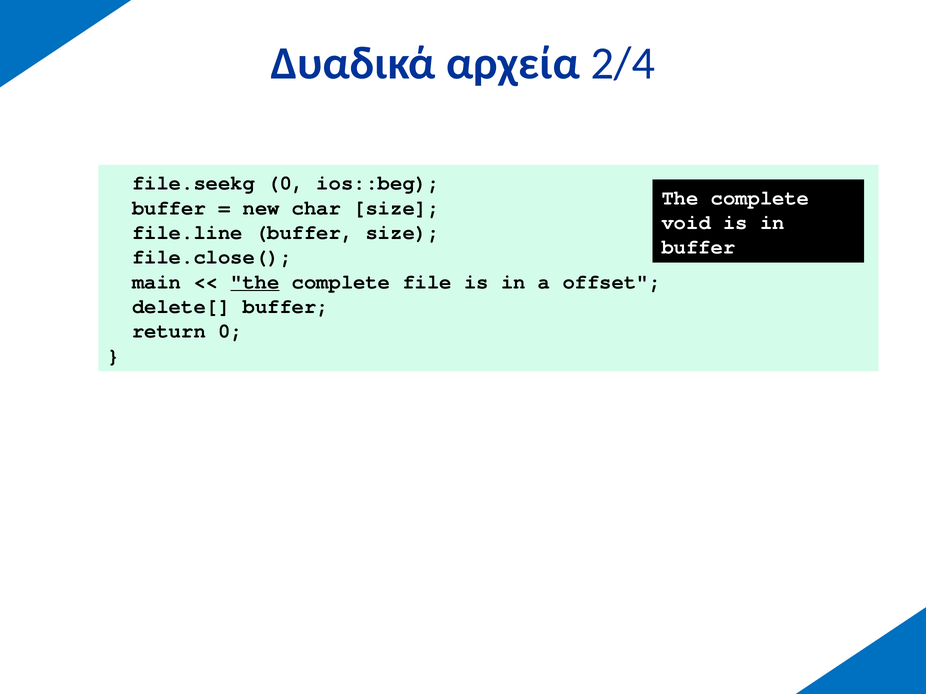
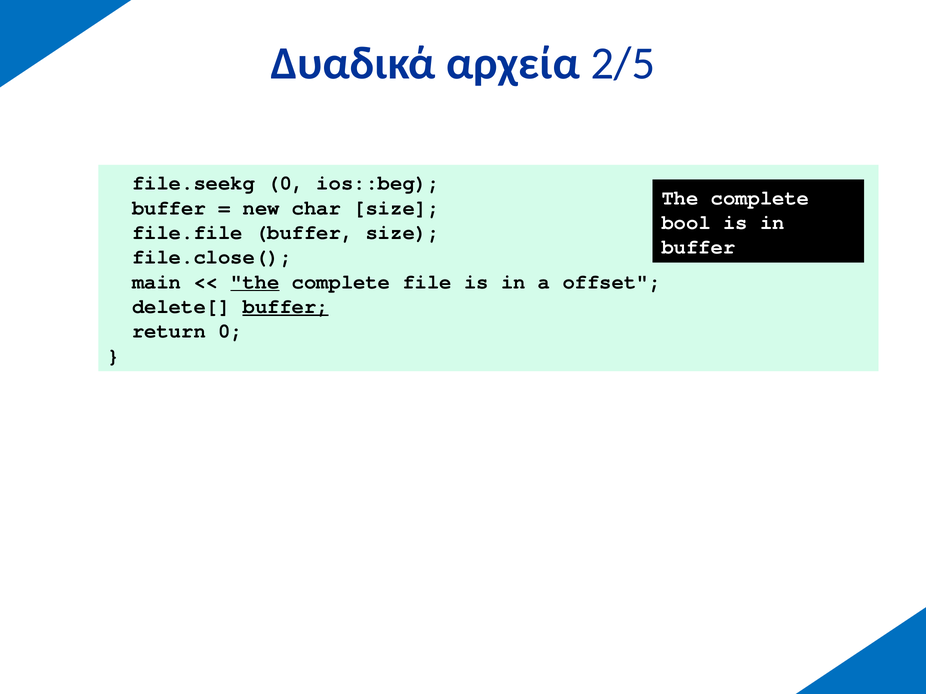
2/4: 2/4 -> 2/5
void: void -> bool
file.line: file.line -> file.file
buffer at (286, 307) underline: none -> present
